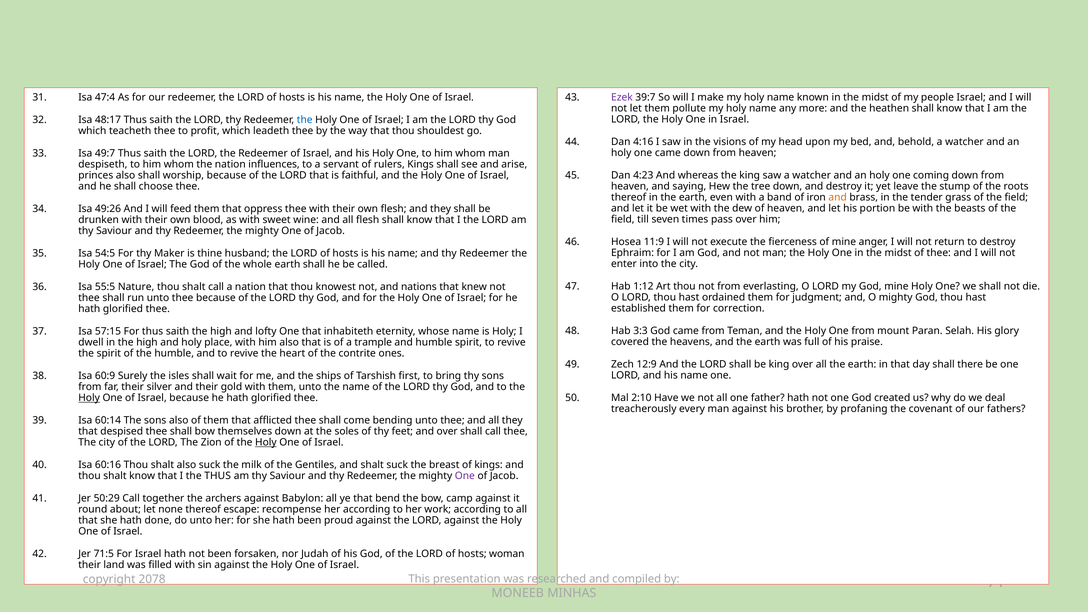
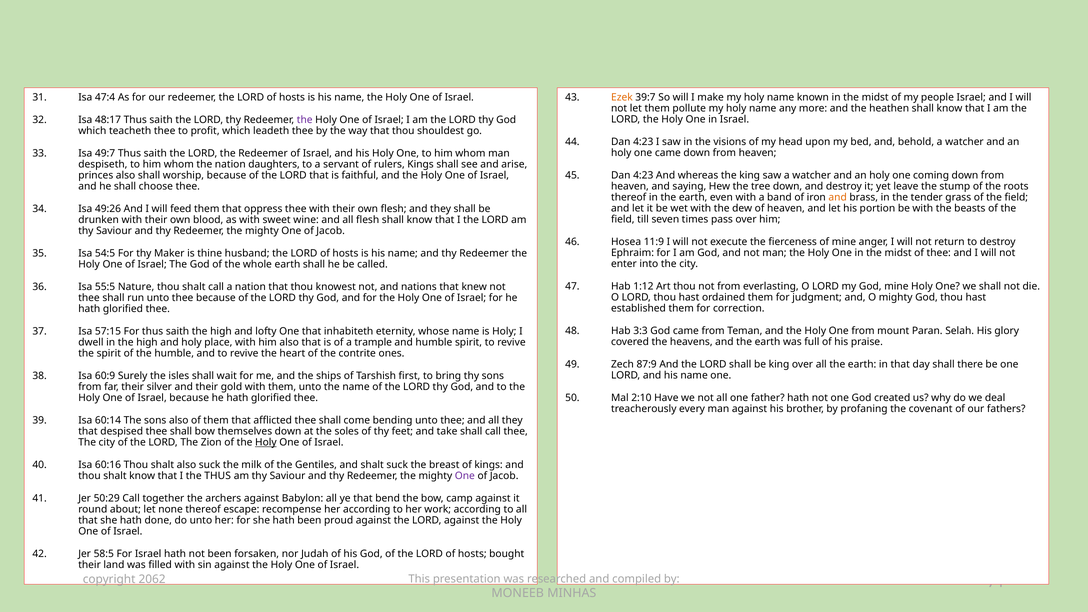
Ezek colour: purple -> orange
the at (305, 120) colour: blue -> purple
4:16 at (643, 142): 4:16 -> 4:23
influences: influences -> daughters
12:9: 12:9 -> 87:9
Holy at (89, 398) underline: present -> none
and over: over -> take
71:5: 71:5 -> 58:5
woman: woman -> bought
2078: 2078 -> 2062
